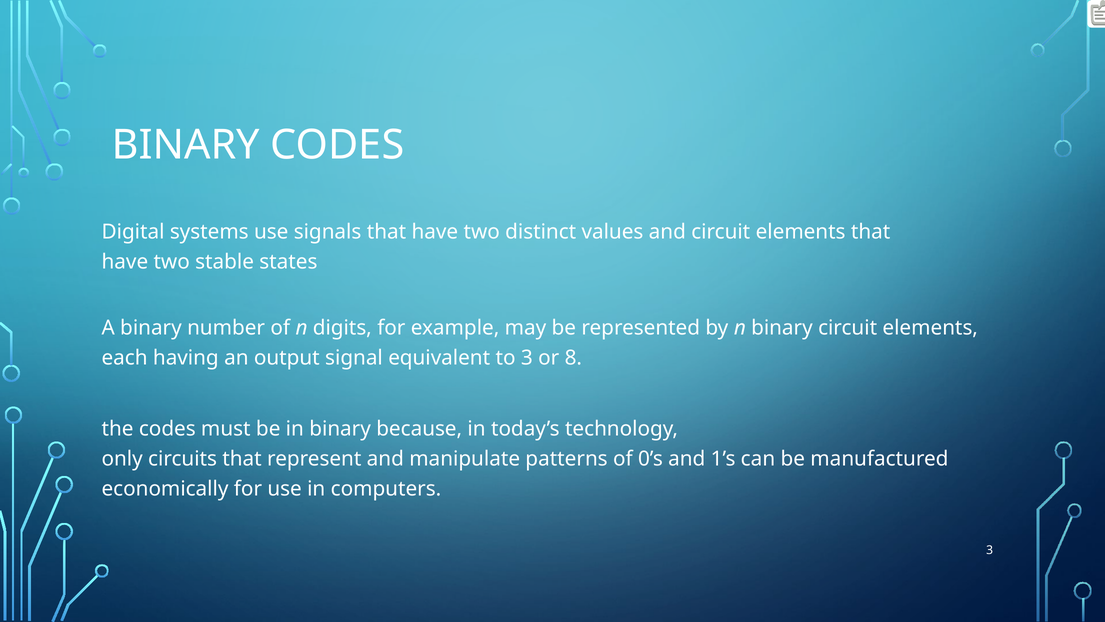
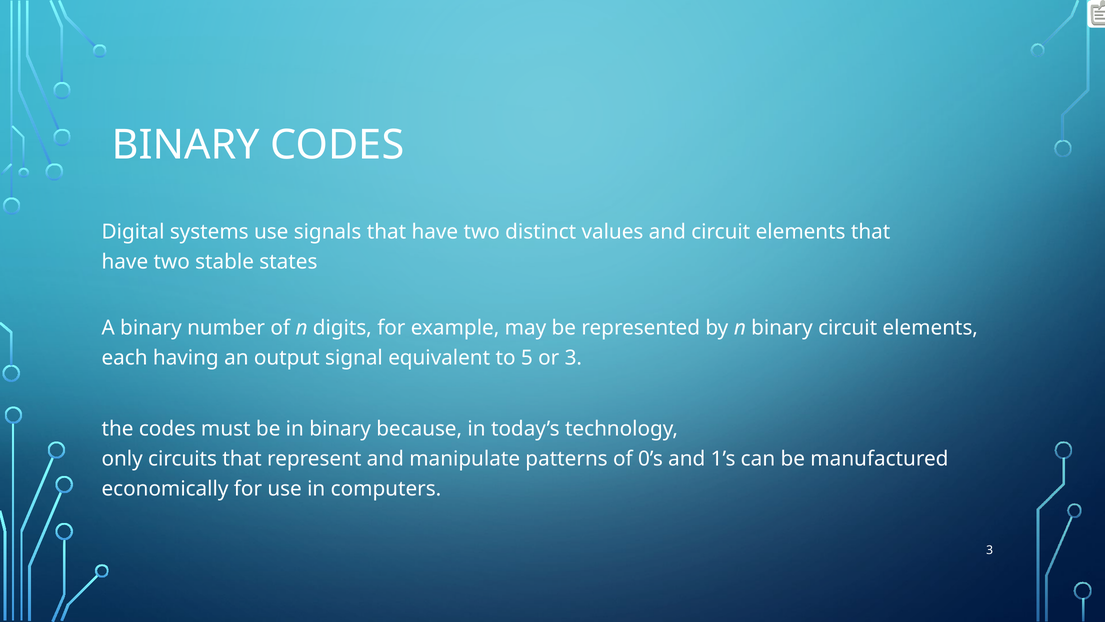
to 3: 3 -> 5
or 8: 8 -> 3
